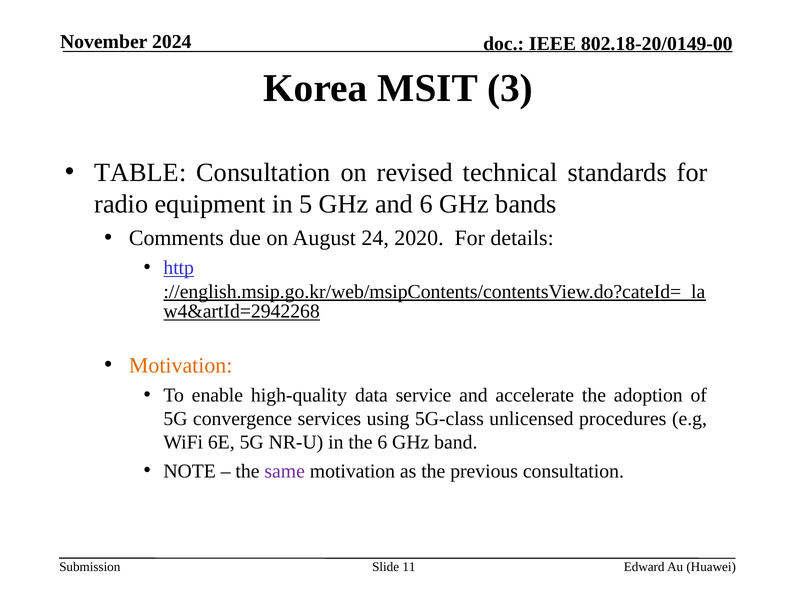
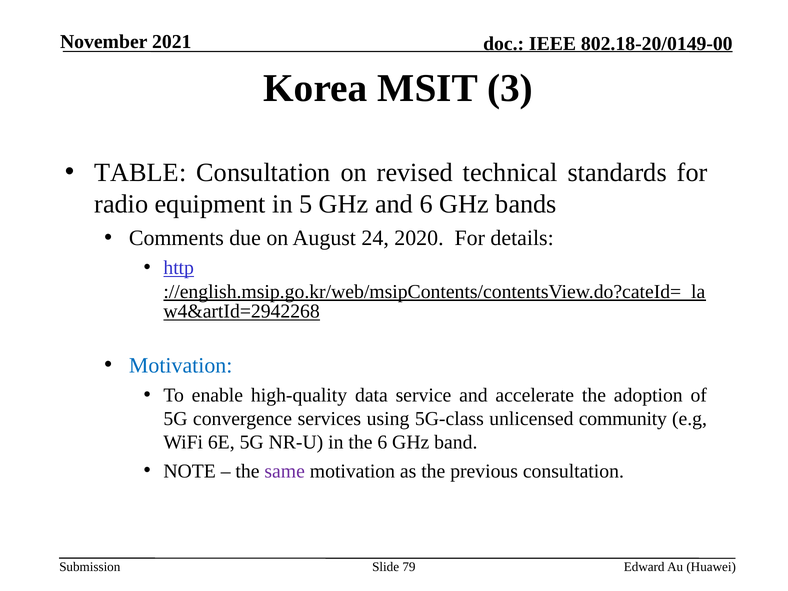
2024: 2024 -> 2021
Motivation at (181, 365) colour: orange -> blue
procedures: procedures -> community
11: 11 -> 79
